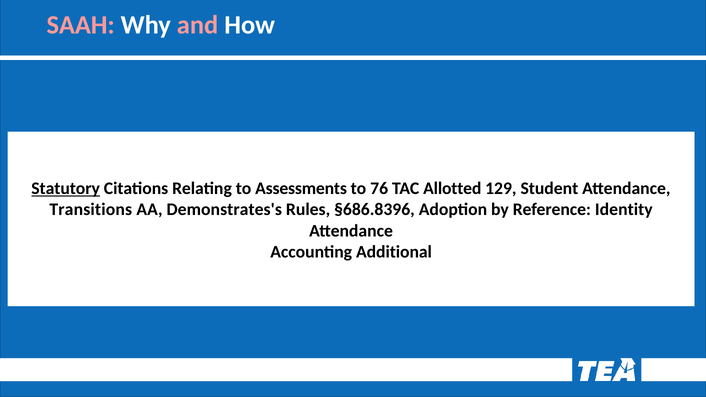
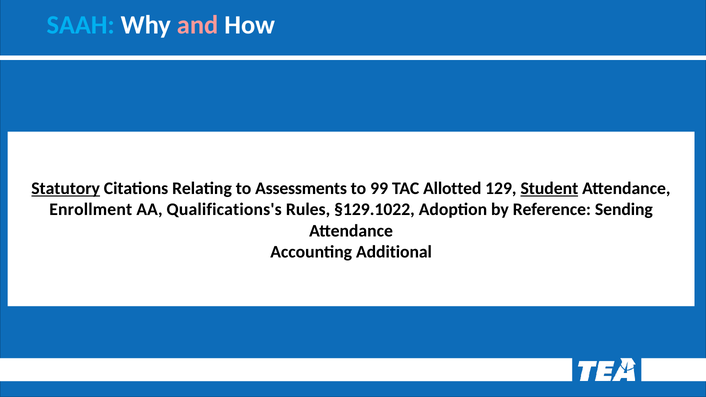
SAAH colour: pink -> light blue
76: 76 -> 99
Student underline: none -> present
Transitions: Transitions -> Enrollment
Demonstrates's: Demonstrates's -> Qualifications's
§686.8396: §686.8396 -> §129.1022
Identity: Identity -> Sending
